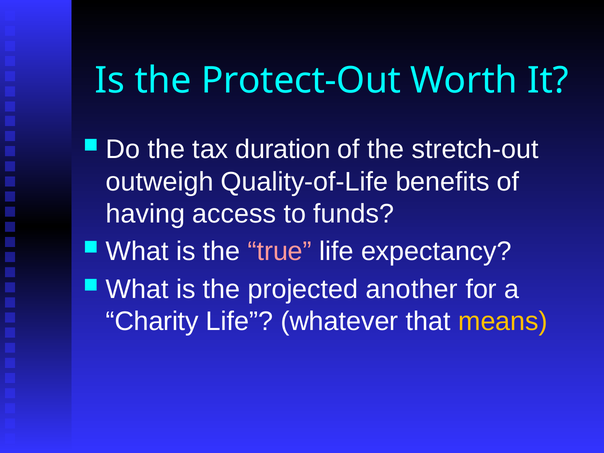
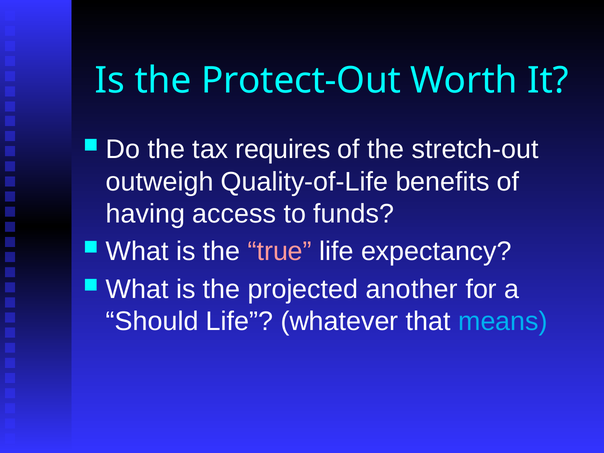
duration: duration -> requires
Charity: Charity -> Should
means colour: yellow -> light blue
